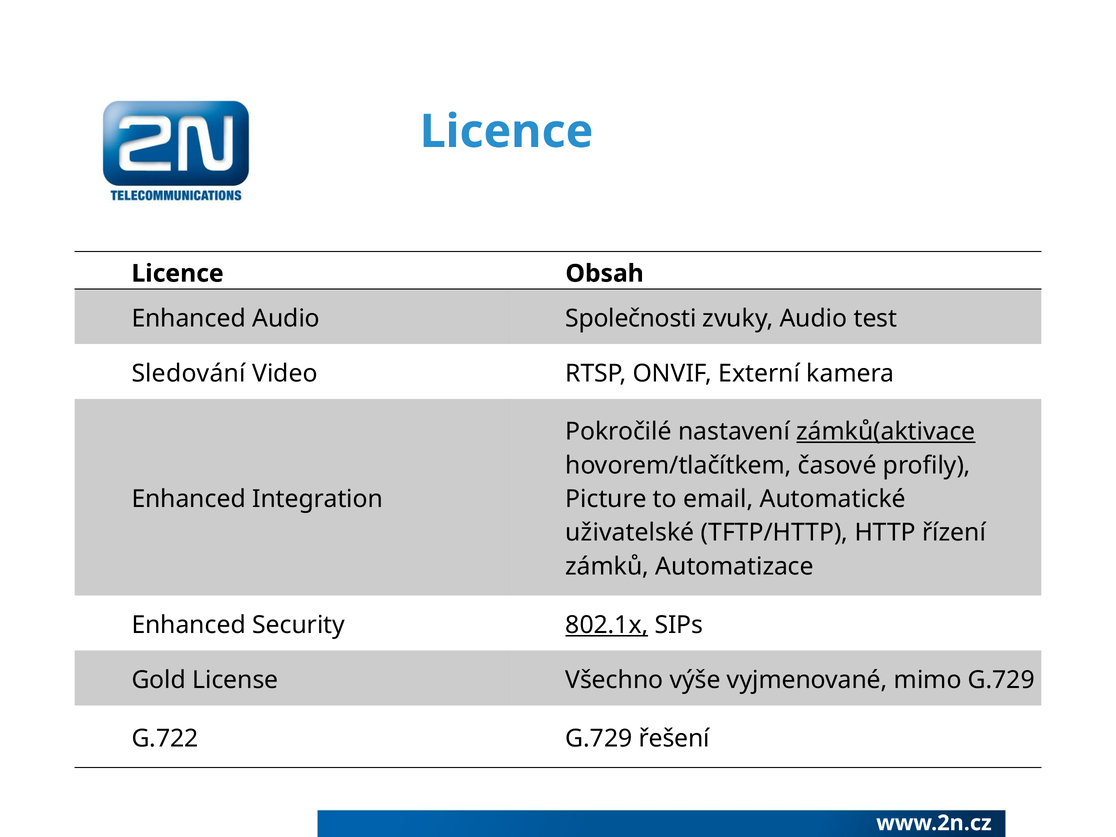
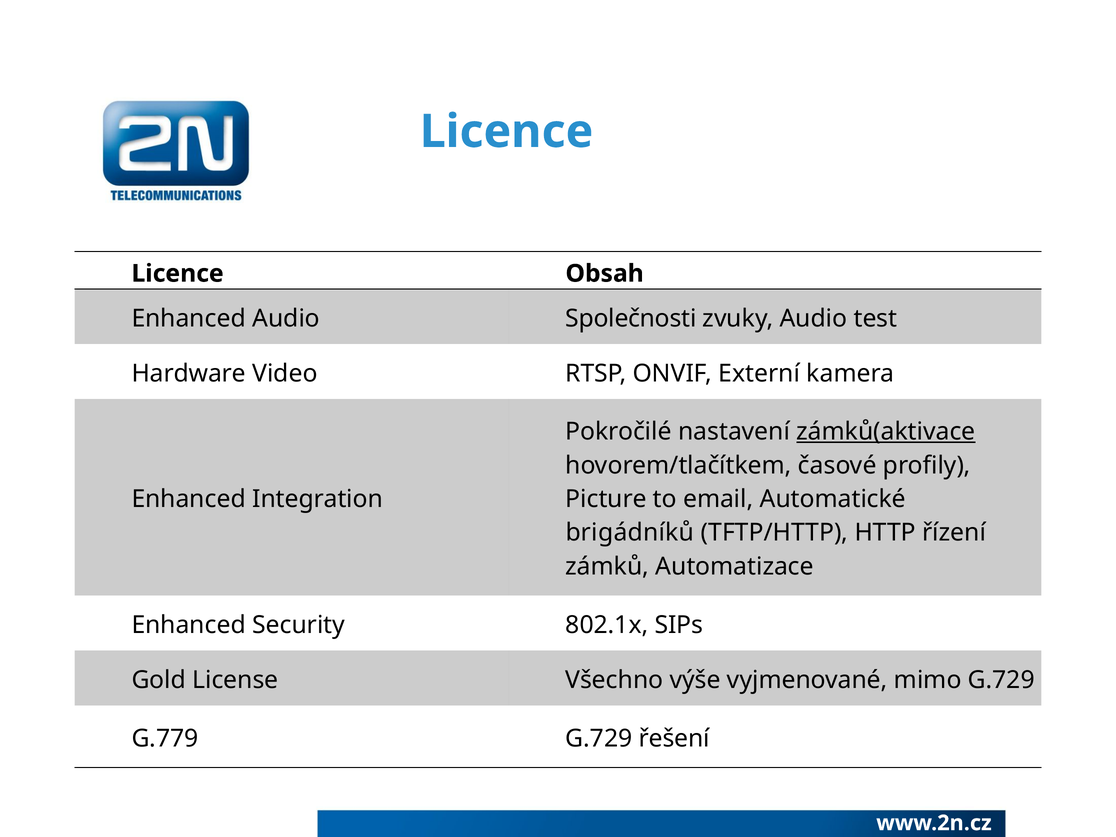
Sledování: Sledování -> Hardware
uživatelské: uživatelské -> brigádníků
802.1x underline: present -> none
G.722: G.722 -> G.779
